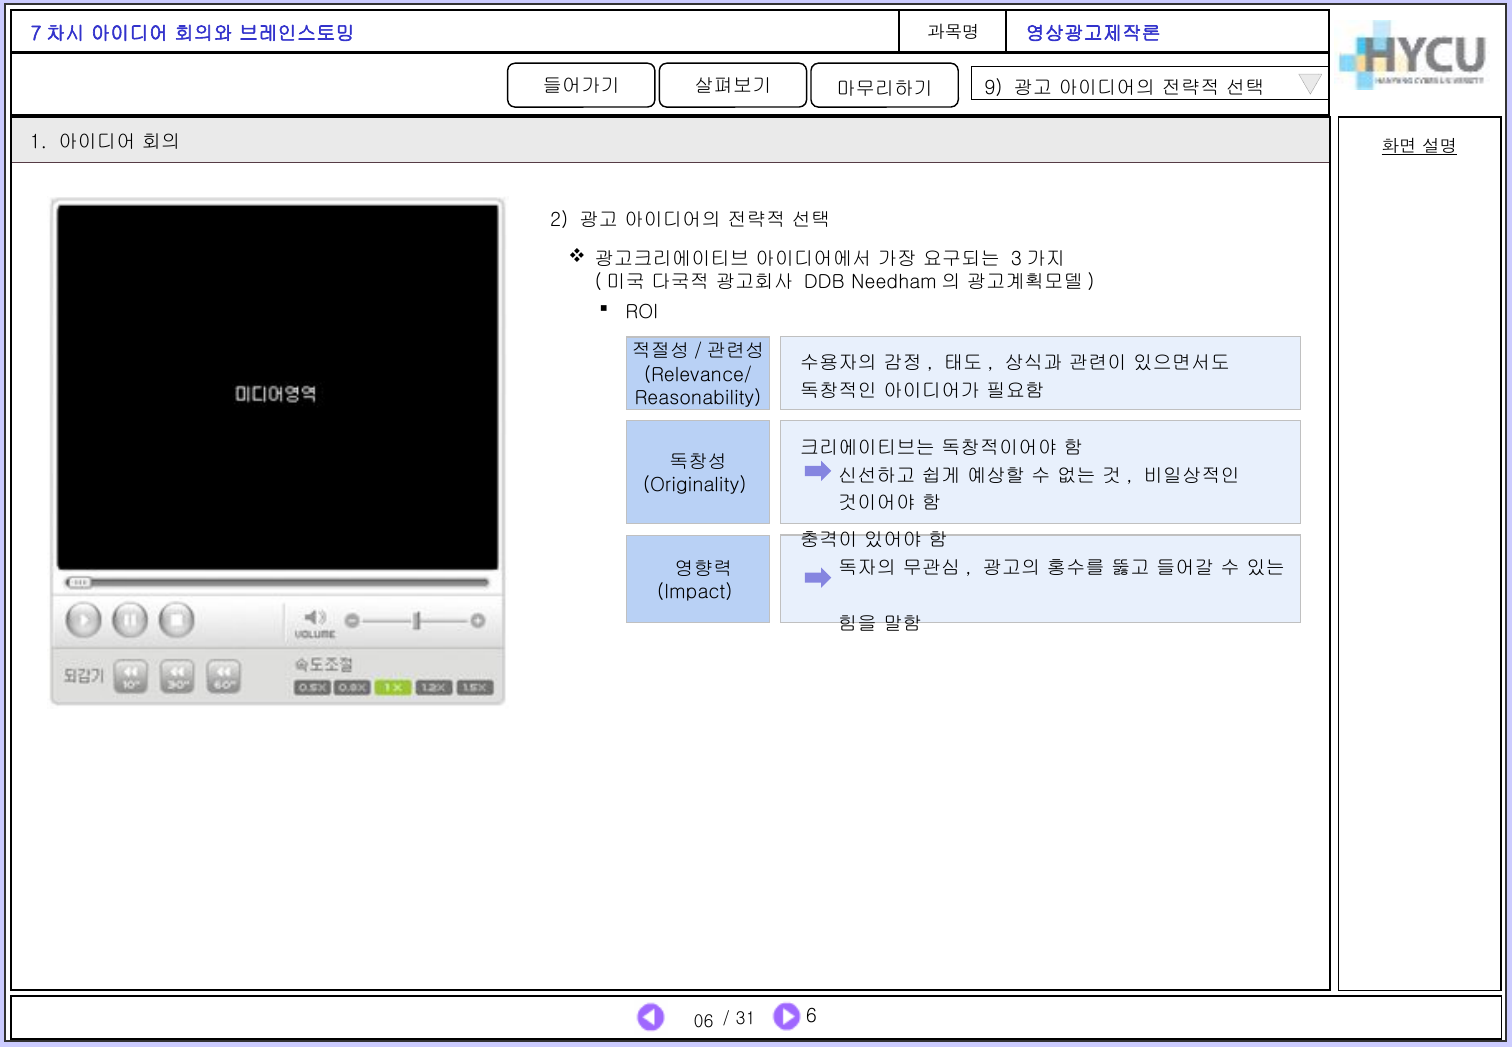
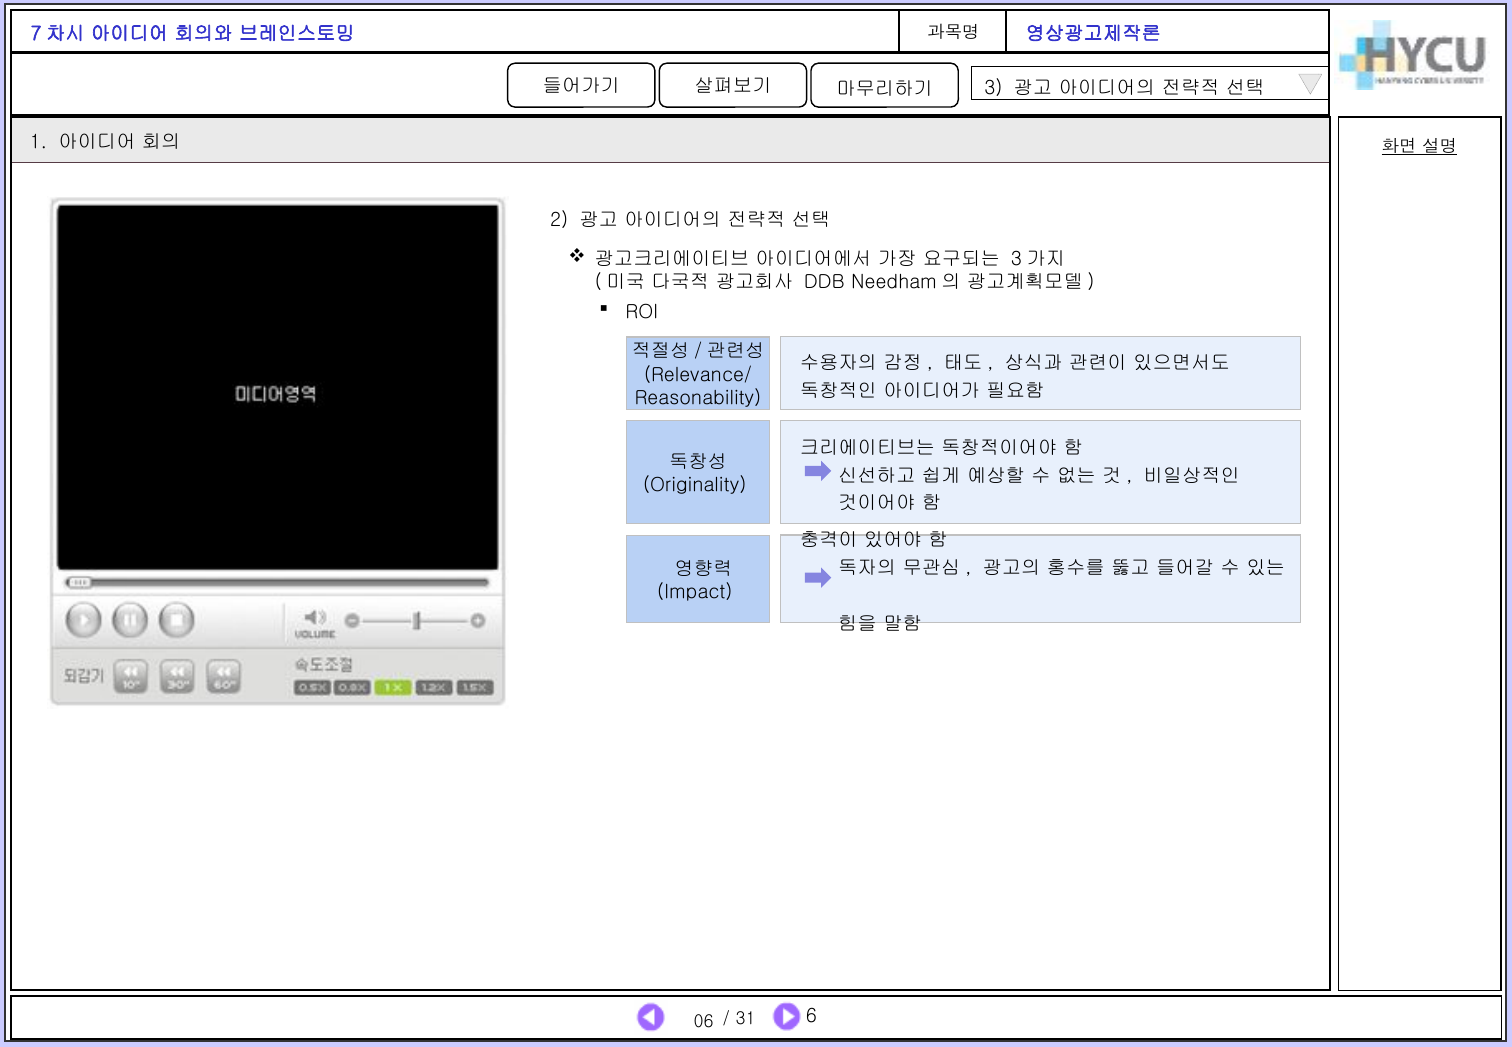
9: 9 -> 3
